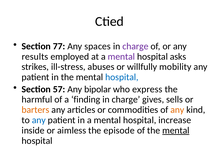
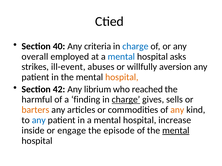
77: 77 -> 40
spaces: spaces -> criteria
charge at (135, 46) colour: purple -> blue
results: results -> overall
mental at (121, 57) colour: purple -> blue
ill-stress: ill-stress -> ill-event
mobility: mobility -> aversion
hospital at (122, 77) colour: blue -> orange
57: 57 -> 42
bipolar: bipolar -> librium
express: express -> reached
charge at (126, 100) underline: none -> present
aimless: aimless -> engage
